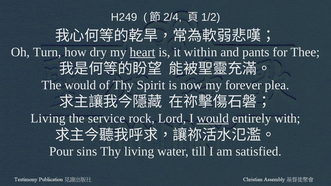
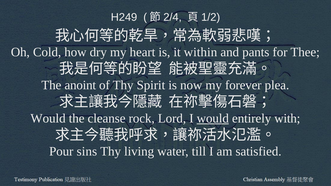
Turn: Turn -> Cold
heart underline: present -> none
The would: would -> anoint
Living at (48, 118): Living -> Would
service: service -> cleanse
